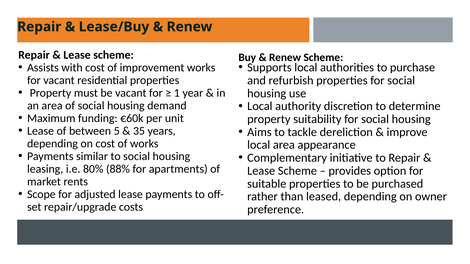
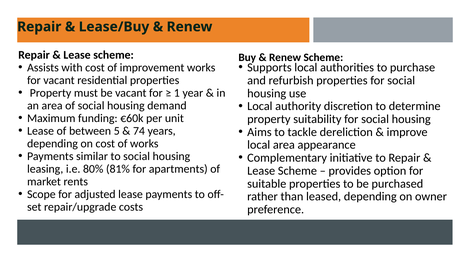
35: 35 -> 74
88%: 88% -> 81%
